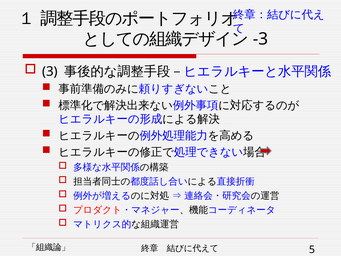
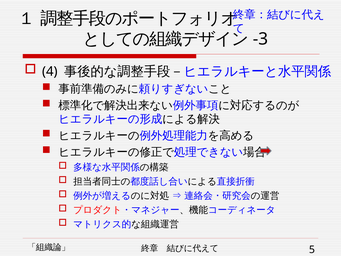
3: 3 -> 4
